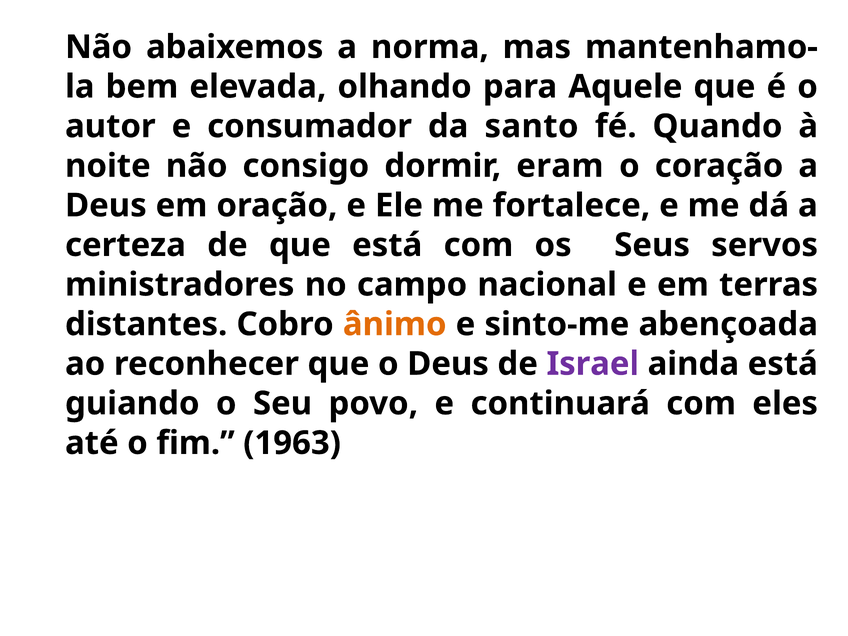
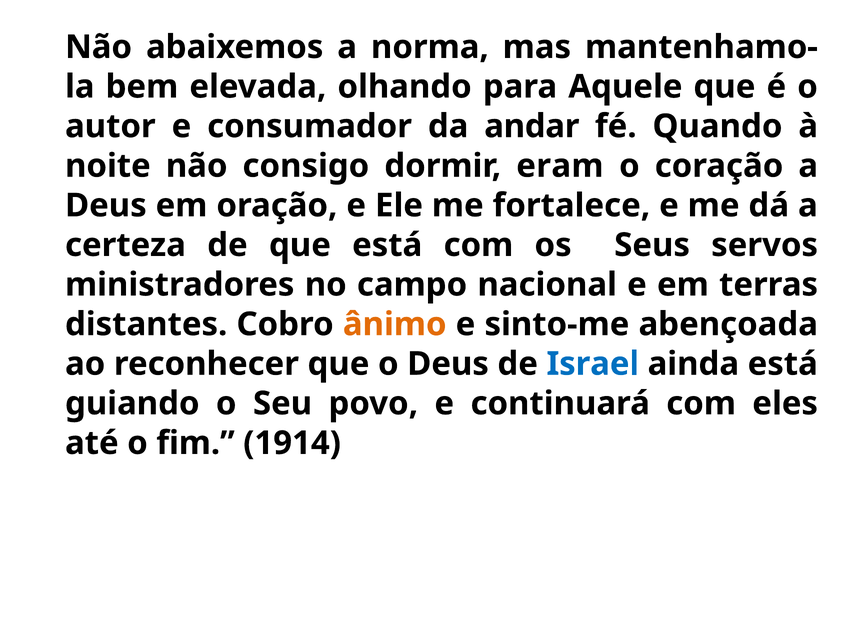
santo: santo -> andar
Israel colour: purple -> blue
1963: 1963 -> 1914
